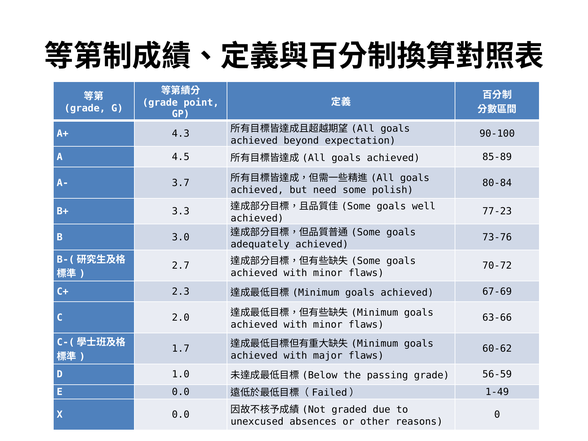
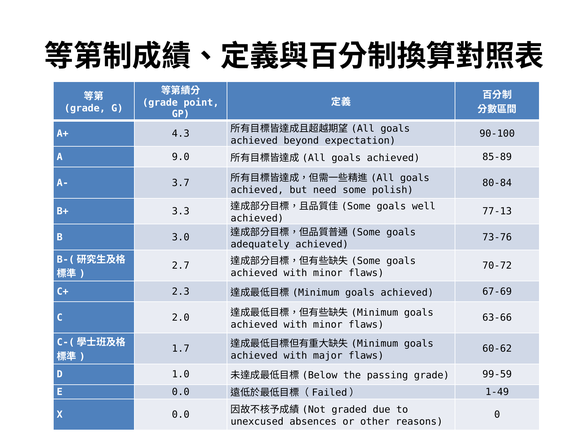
4.5: 4.5 -> 9.0
77-23: 77-23 -> 77-13
56-59: 56-59 -> 99-59
